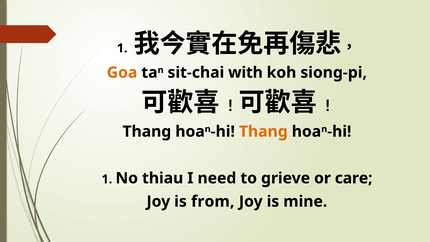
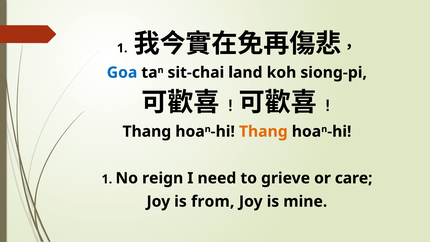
Goa colour: orange -> blue
with: with -> land
thiau: thiau -> reign
